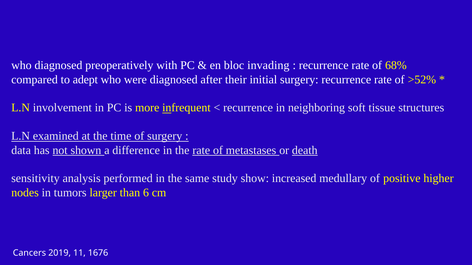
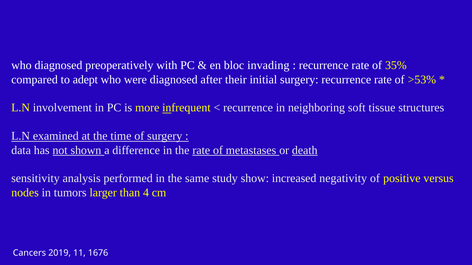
68%: 68% -> 35%
>52%: >52% -> >53%
medullary: medullary -> negativity
higher: higher -> versus
6: 6 -> 4
